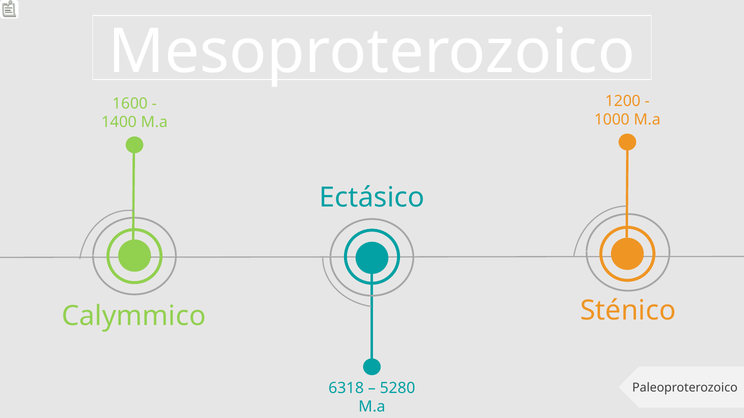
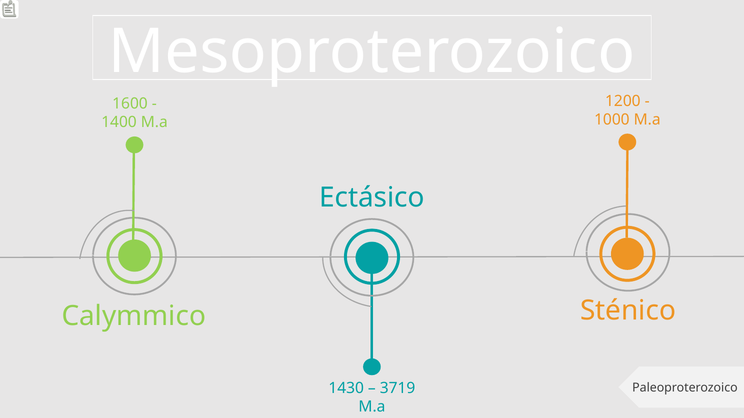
6318: 6318 -> 1430
5280: 5280 -> 3719
